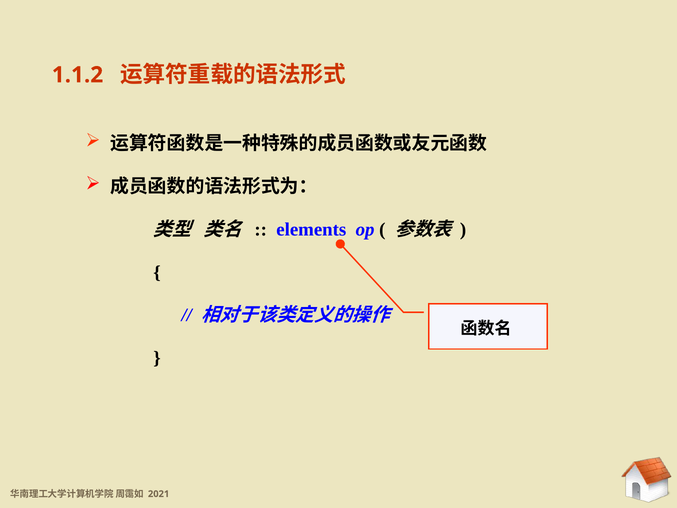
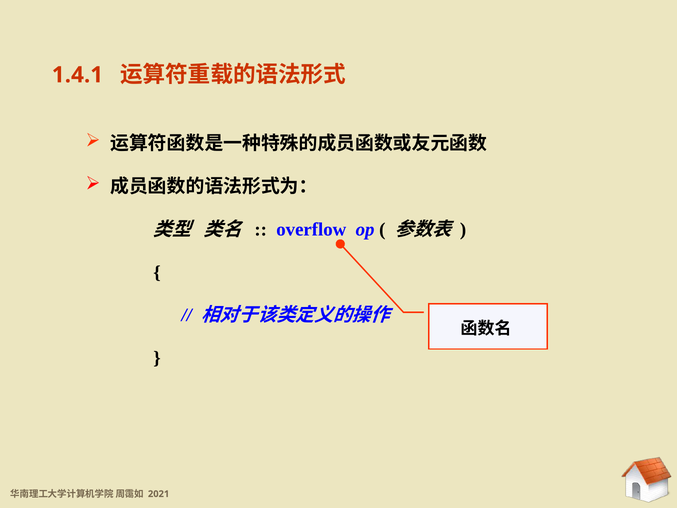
1.1.2: 1.1.2 -> 1.4.1
elements: elements -> overflow
